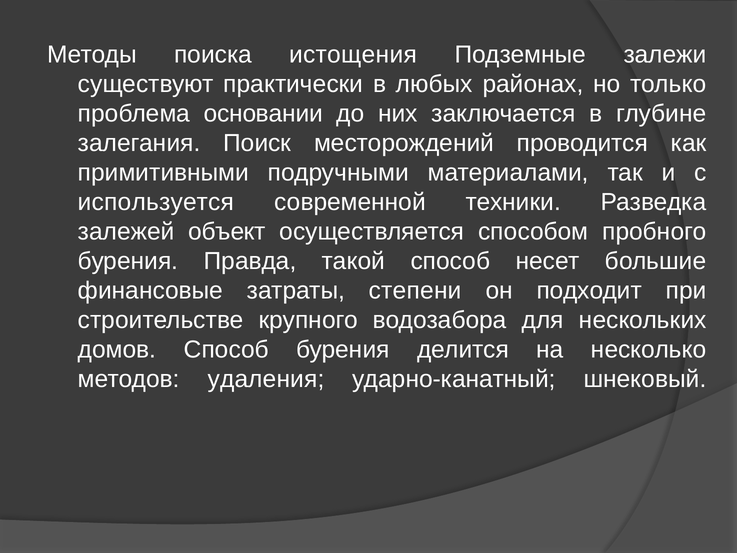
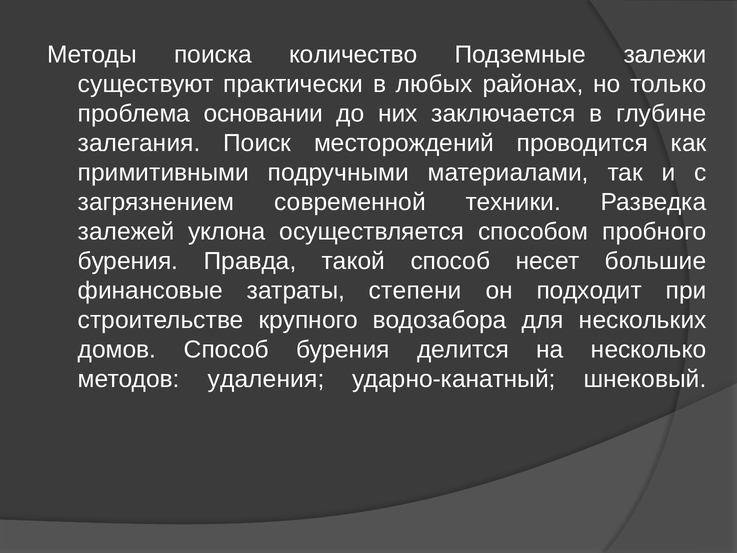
истощения: истощения -> количество
используется: используется -> загрязнением
объект: объект -> уклона
